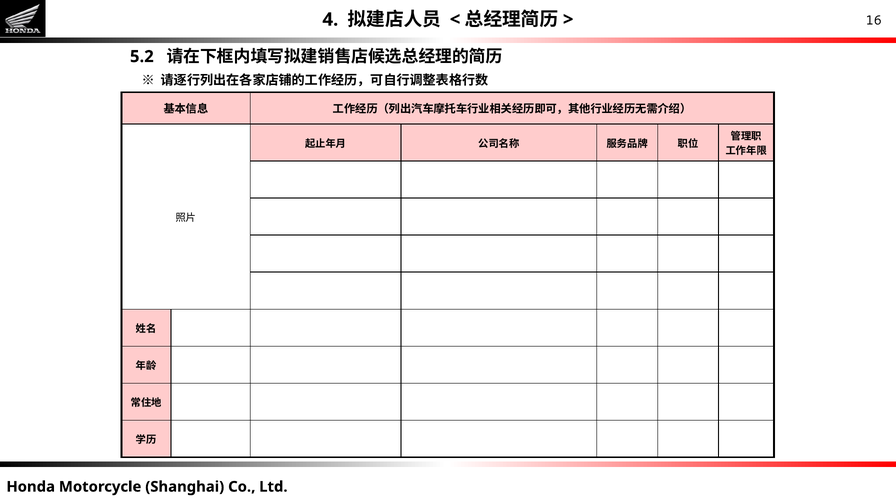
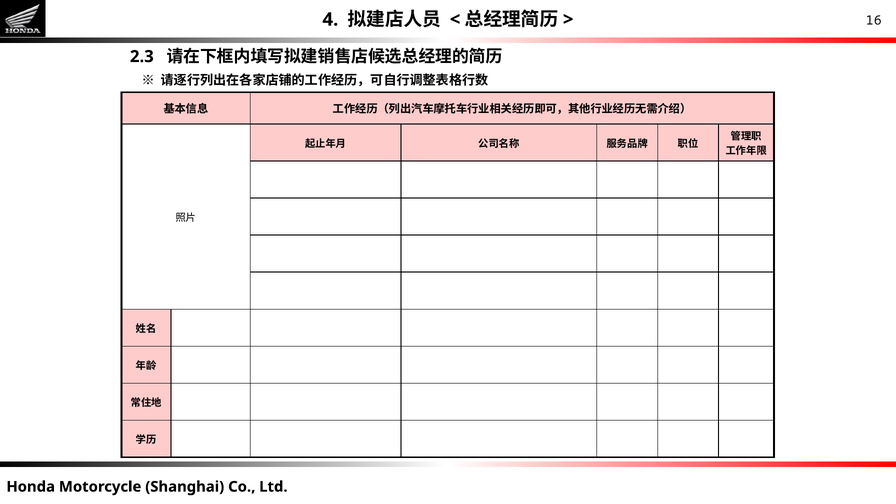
5.2: 5.2 -> 2.3
